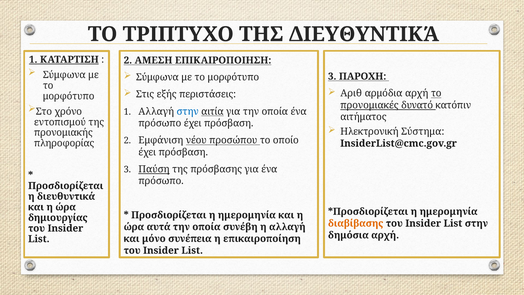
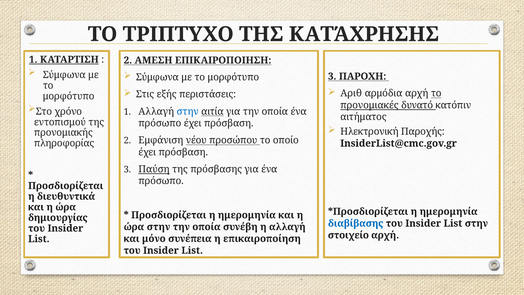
ΤΗΣ ΔΙΕΥΘΥΝΤΙΚΆ: ΔΙΕΥΘΥΝΤΙΚΆ -> ΚΑΤΆΧΡΗΣΗΣ
Σύστημα: Σύστημα -> Παροχής
διαβίβασης colour: orange -> blue
ώρα αυτά: αυτά -> στην
δημόσια: δημόσια -> στοιχείο
